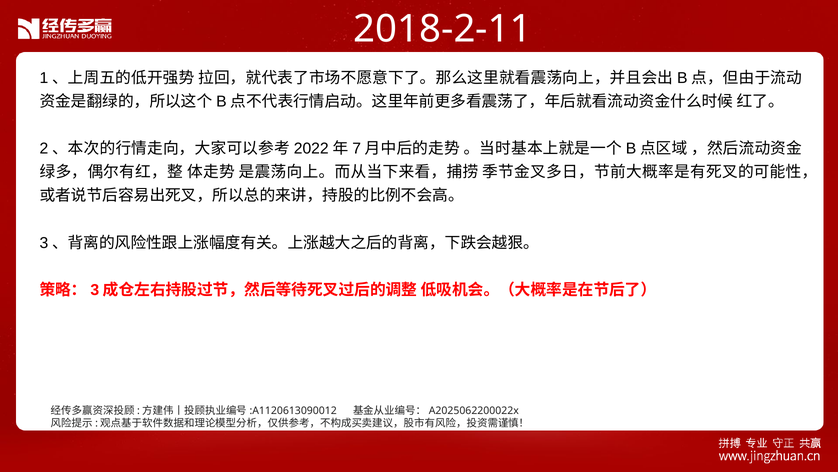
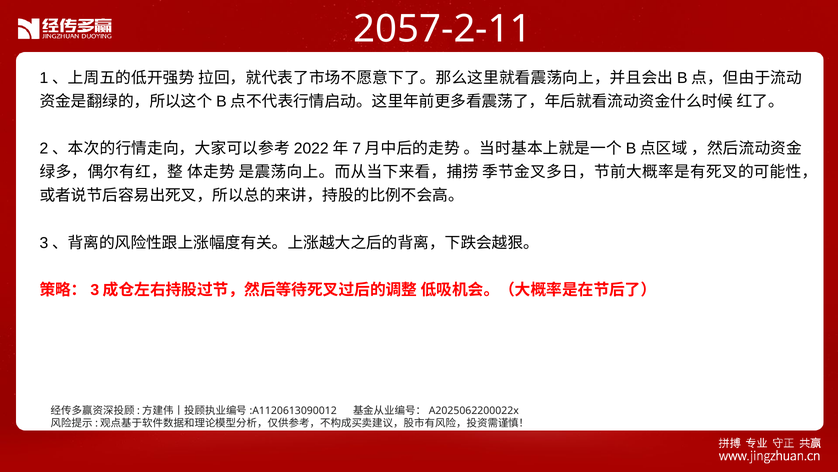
2018-2-11: 2018-2-11 -> 2057-2-11
